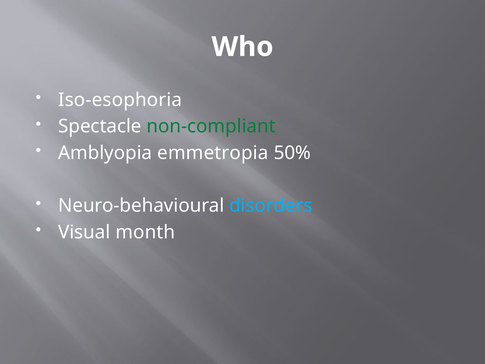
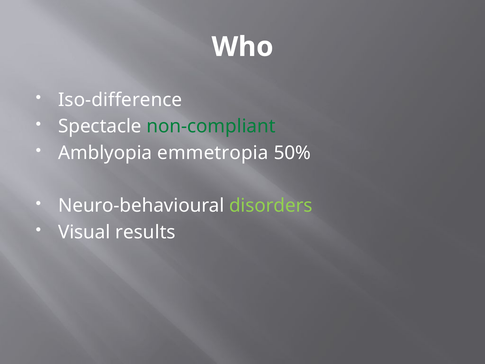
Iso-esophoria: Iso-esophoria -> Iso-difference
disorders colour: light blue -> light green
month: month -> results
